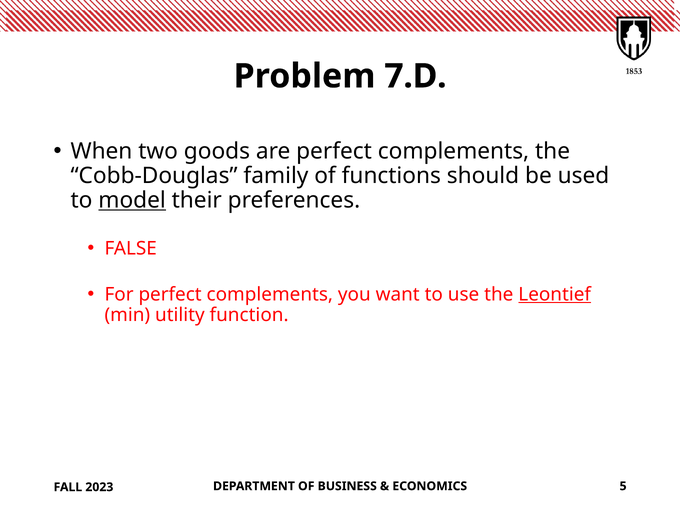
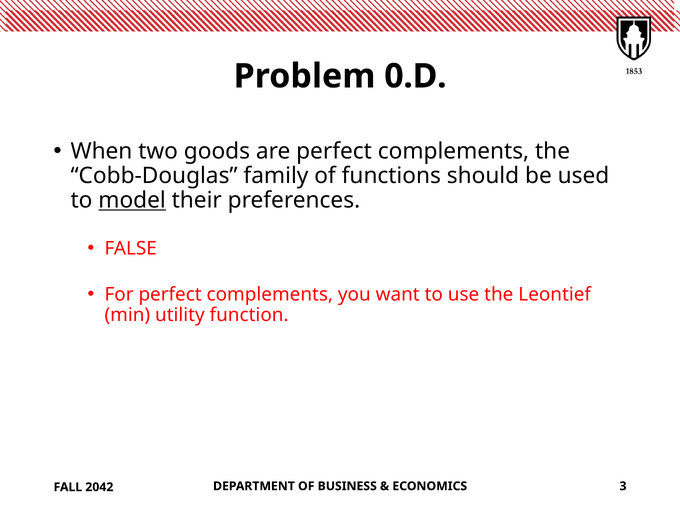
7.D: 7.D -> 0.D
Leontief underline: present -> none
5: 5 -> 3
2023: 2023 -> 2042
